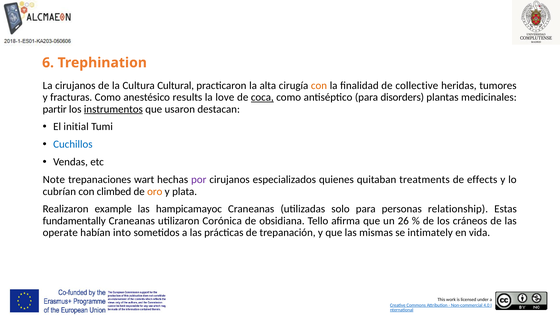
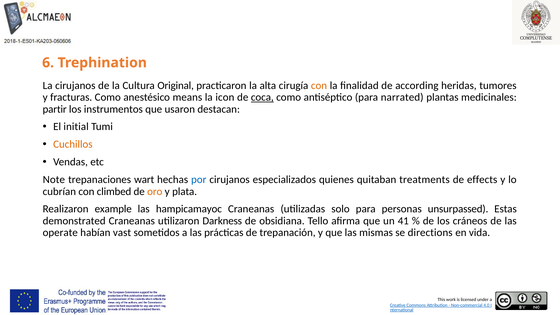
Cultural: Cultural -> Original
collective: collective -> according
results: results -> means
love: love -> icon
disorders: disorders -> narrated
instrumentos underline: present -> none
Cuchillos colour: blue -> orange
por colour: purple -> blue
relationship: relationship -> unsurpassed
fundamentally: fundamentally -> demonstrated
Corónica: Corónica -> Darkness
26: 26 -> 41
into: into -> vast
intimately: intimately -> directions
